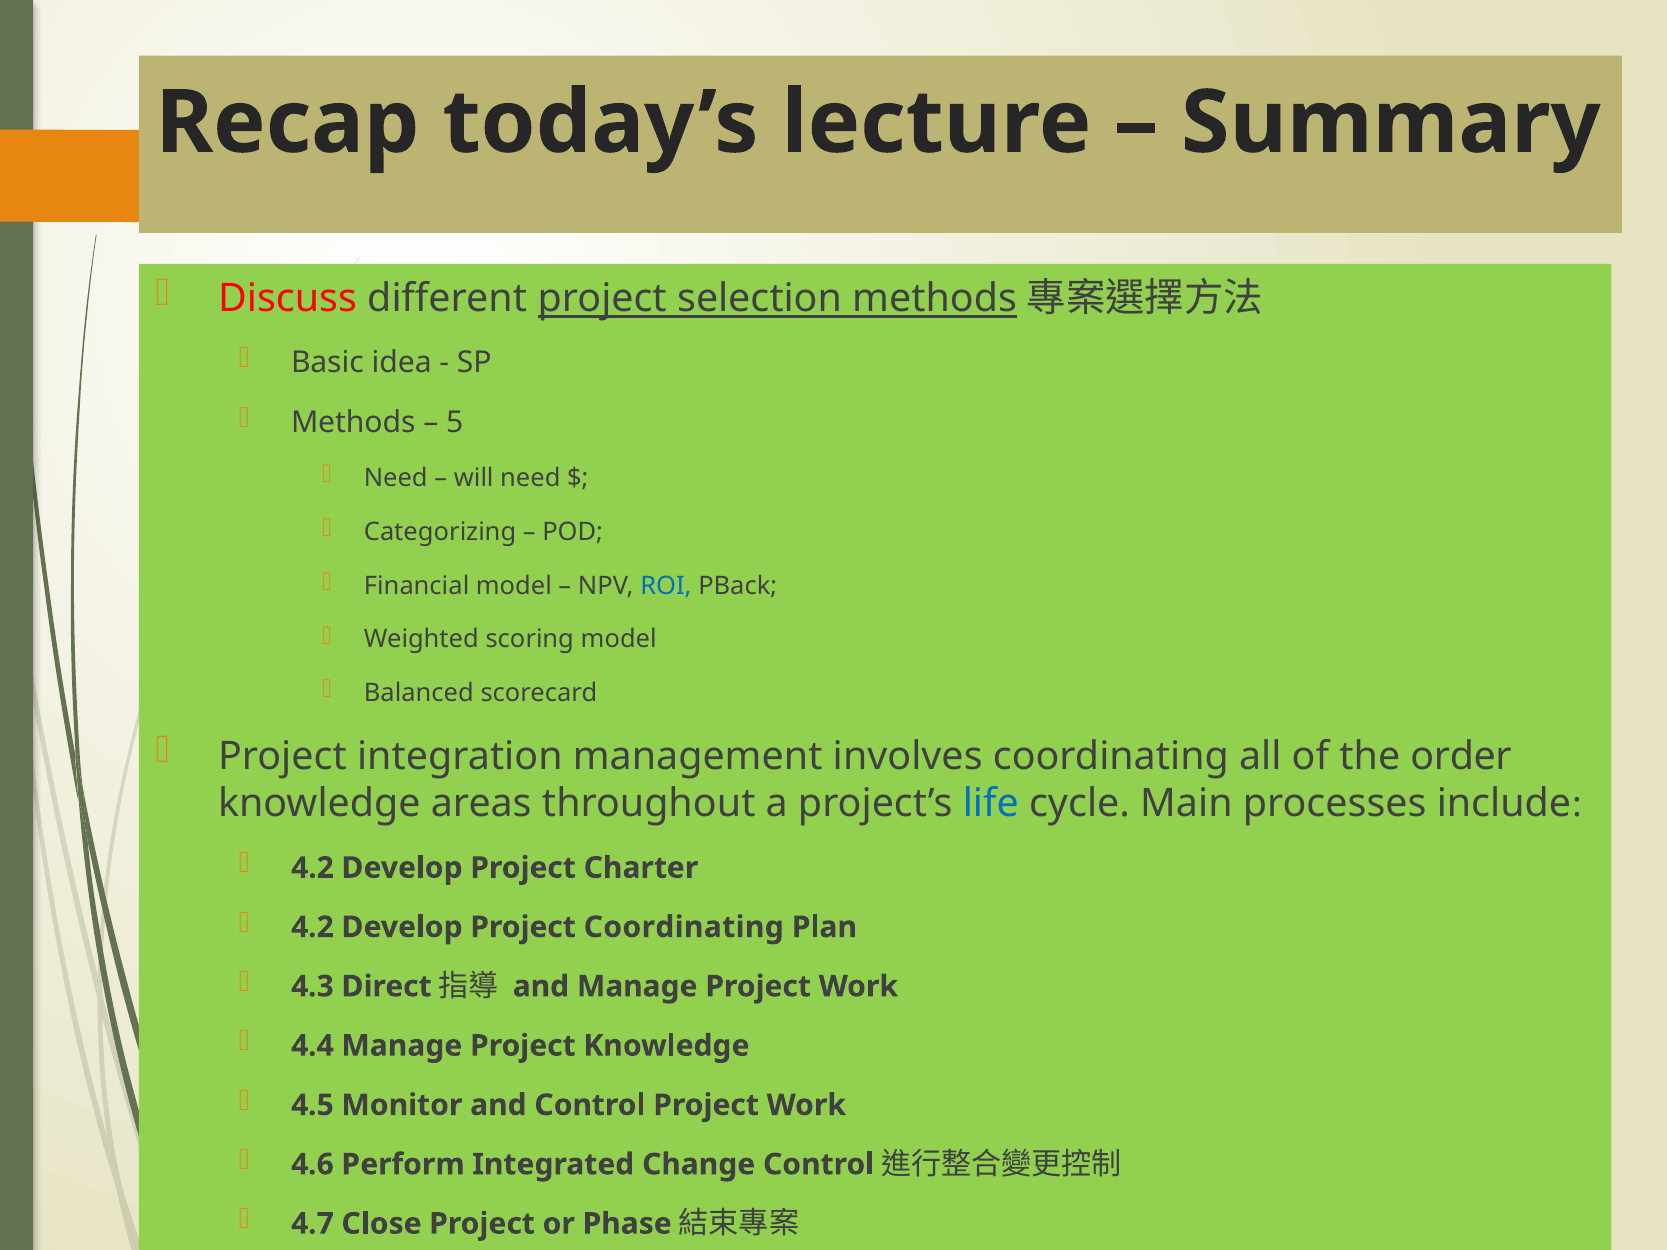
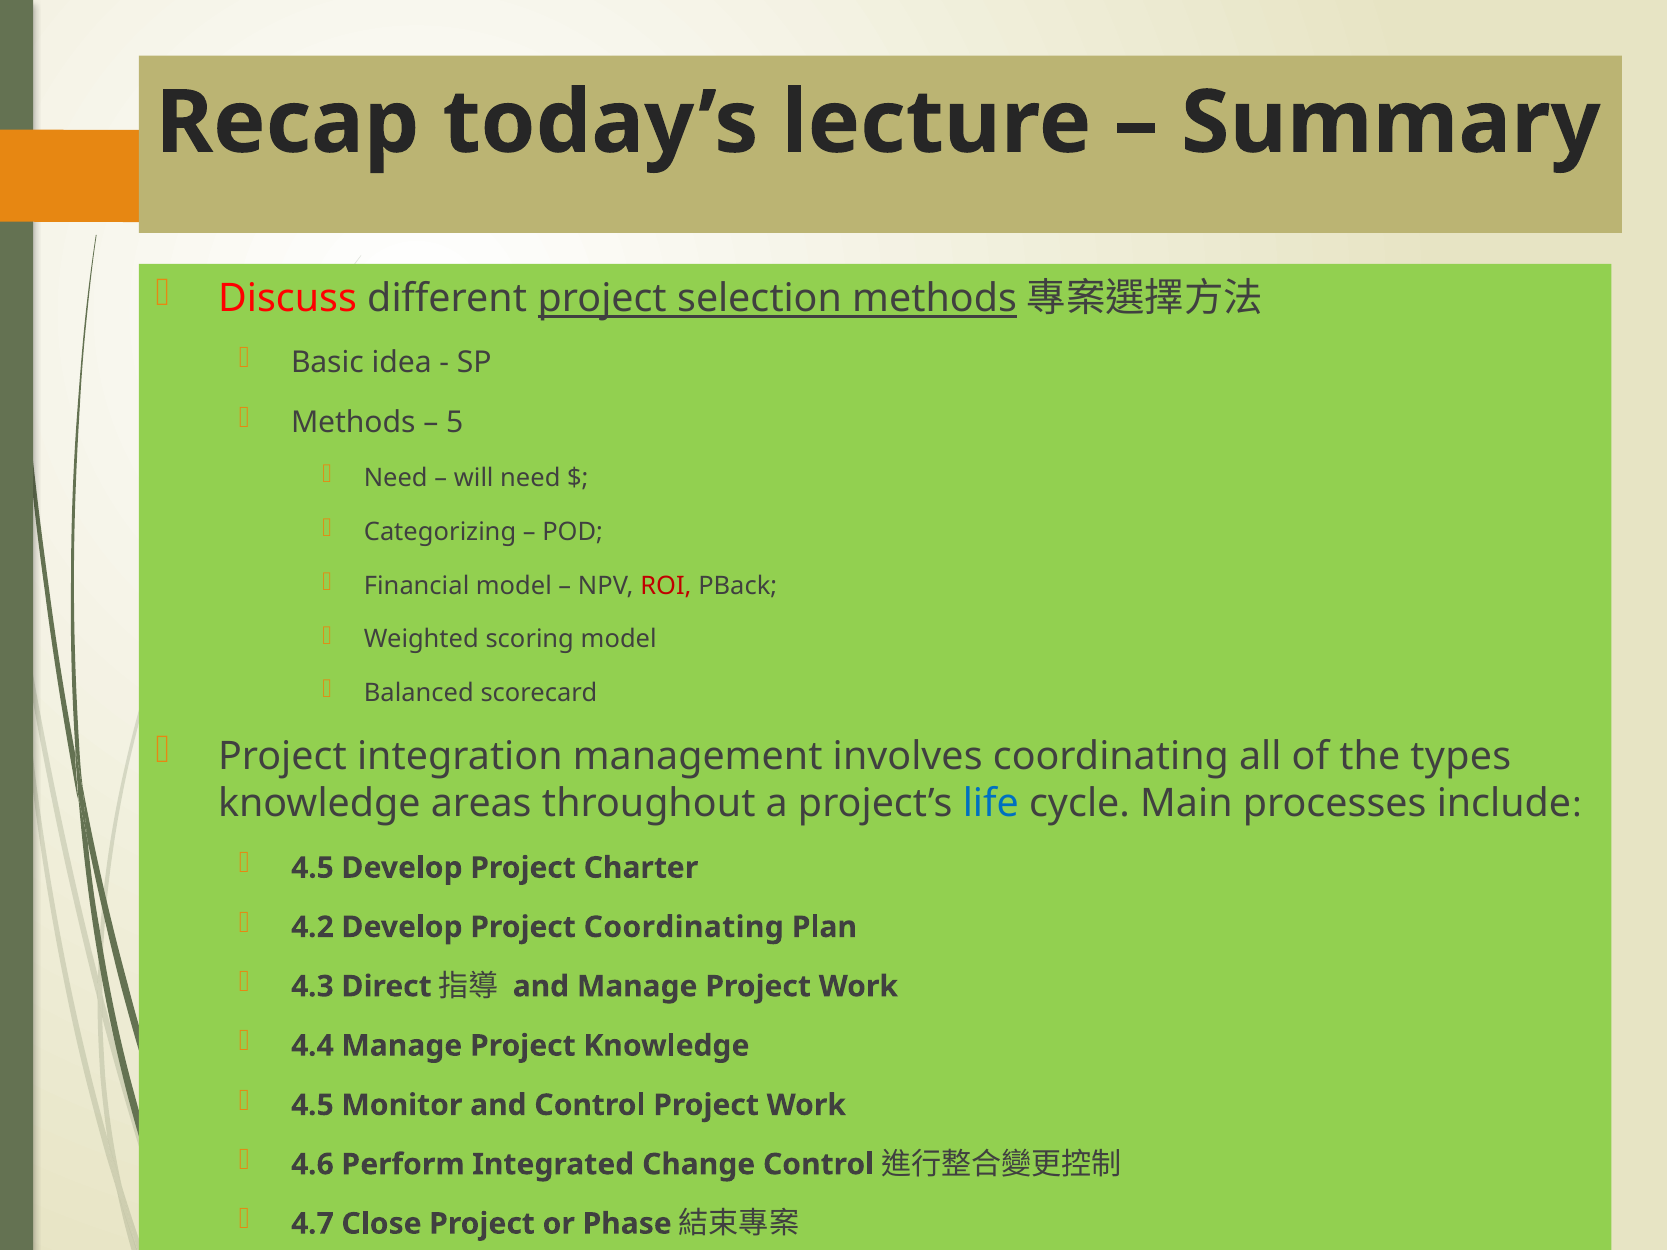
ROI colour: blue -> red
order: order -> types
4.2 at (312, 868): 4.2 -> 4.5
